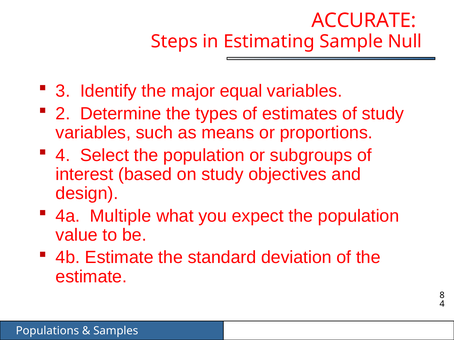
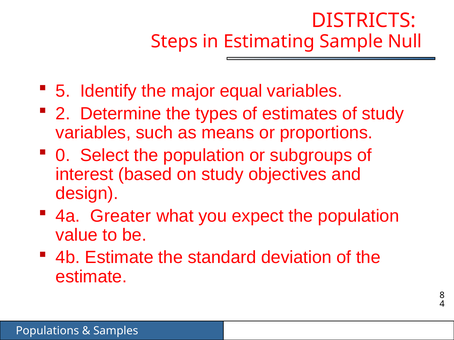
ACCURATE: ACCURATE -> DISTRICTS
3: 3 -> 5
4 at (63, 155): 4 -> 0
Multiple: Multiple -> Greater
